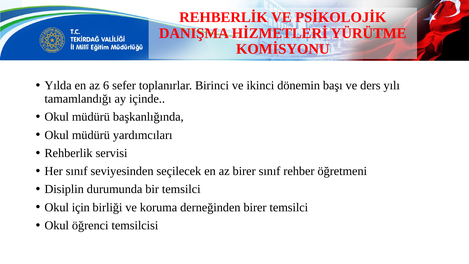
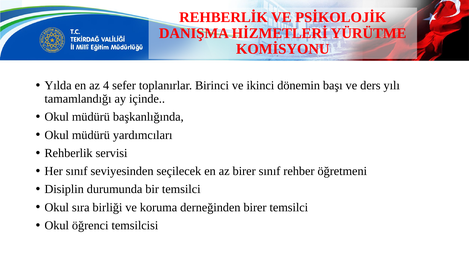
6: 6 -> 4
için: için -> sıra
